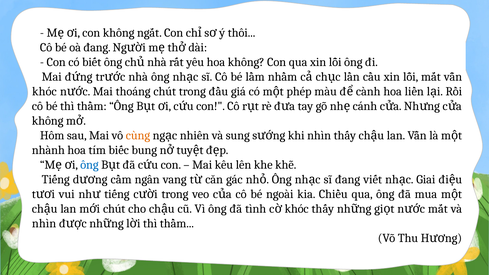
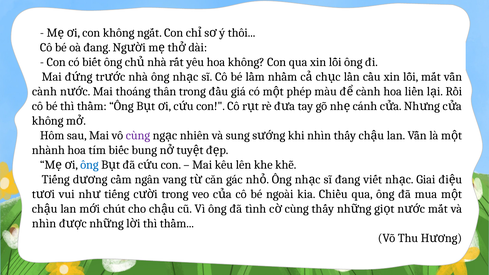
khóc at (44, 91): khóc -> cành
thoáng chút: chút -> thân
cùng at (138, 135) colour: orange -> purple
khóc at (297, 209): khóc -> cùng
